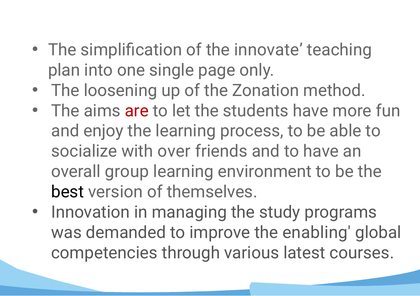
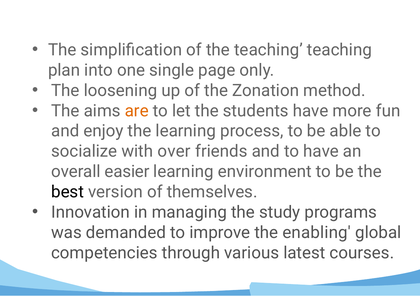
the innovate: innovate -> teaching
are colour: red -> orange
group: group -> easier
